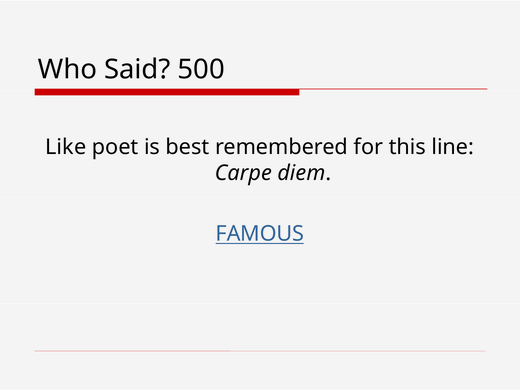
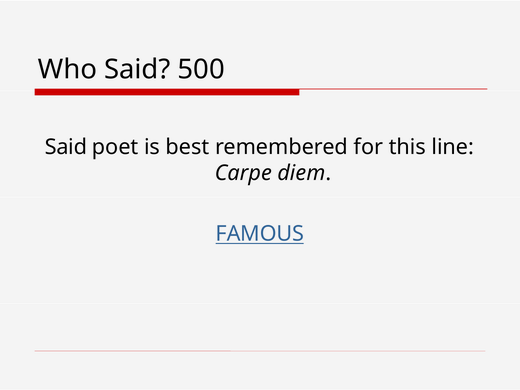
Like at (66, 147): Like -> Said
